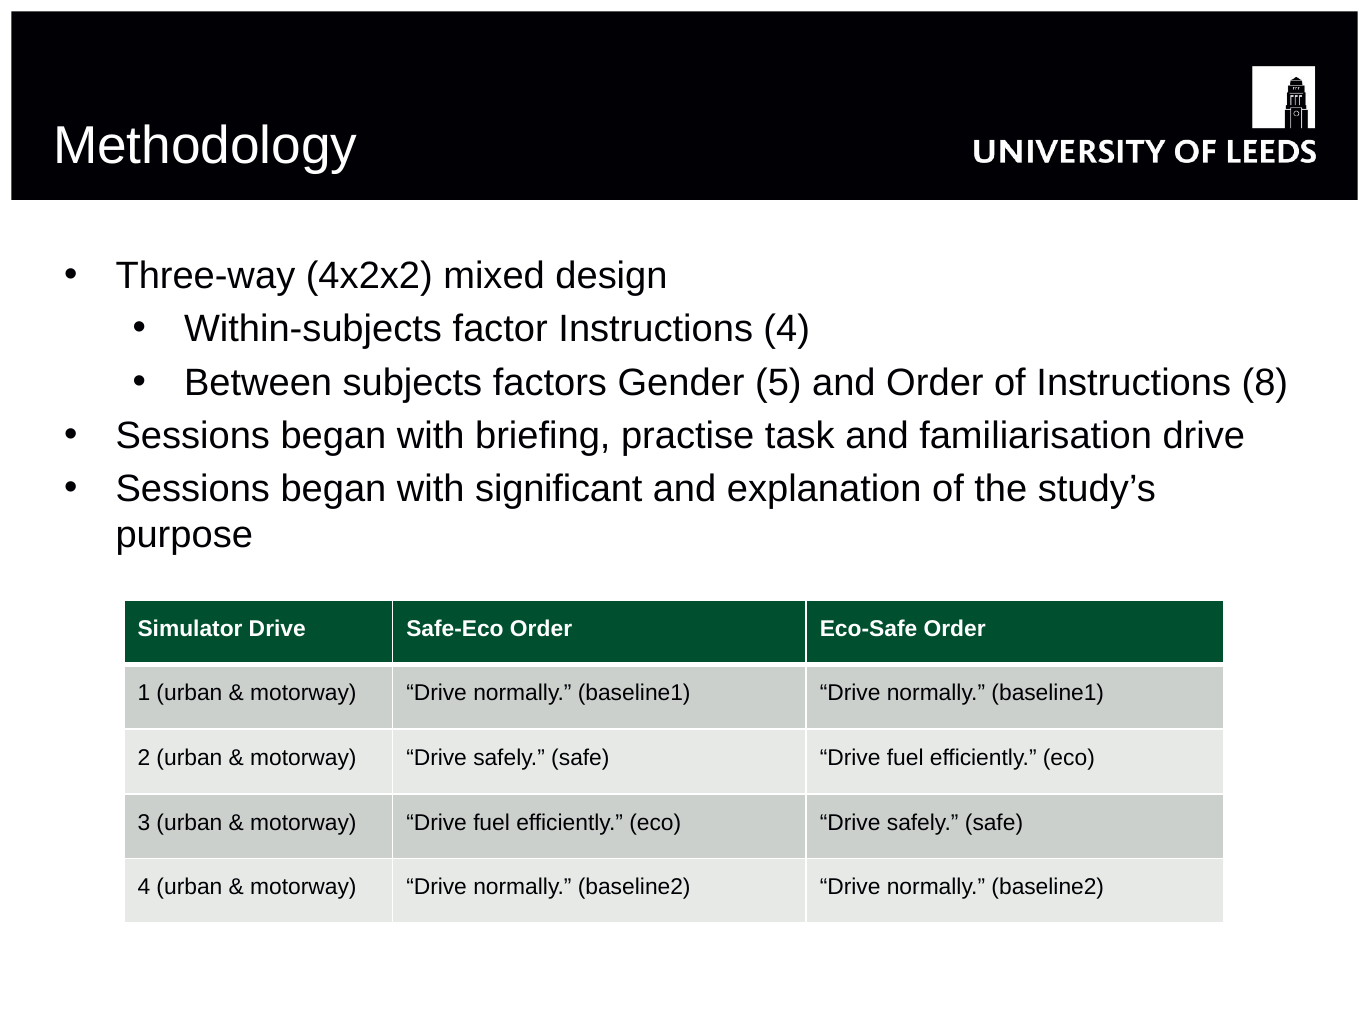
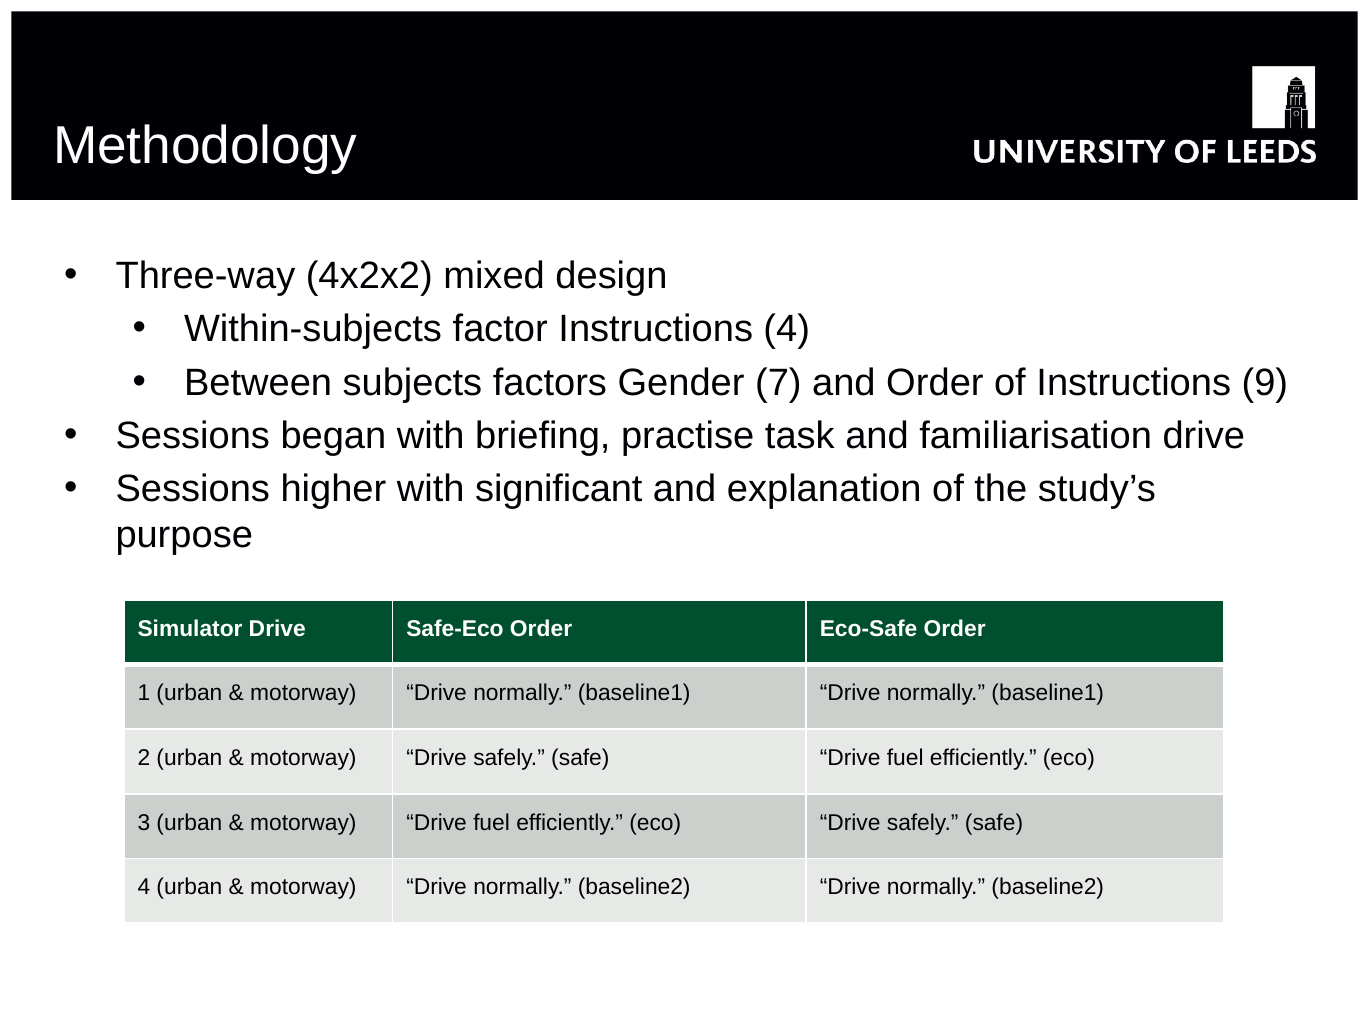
5: 5 -> 7
8: 8 -> 9
began at (333, 489): began -> higher
